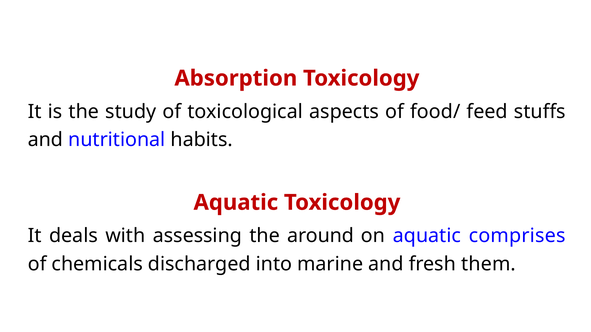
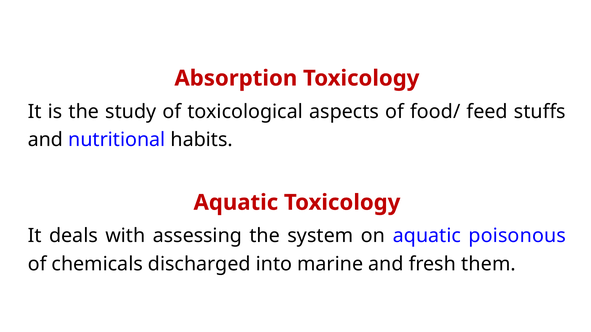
around: around -> system
comprises: comprises -> poisonous
